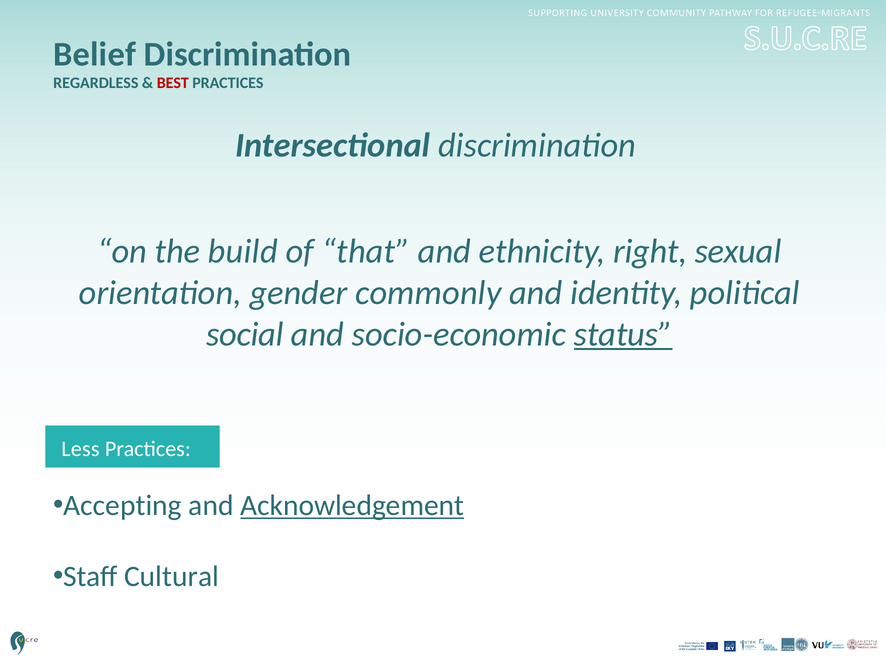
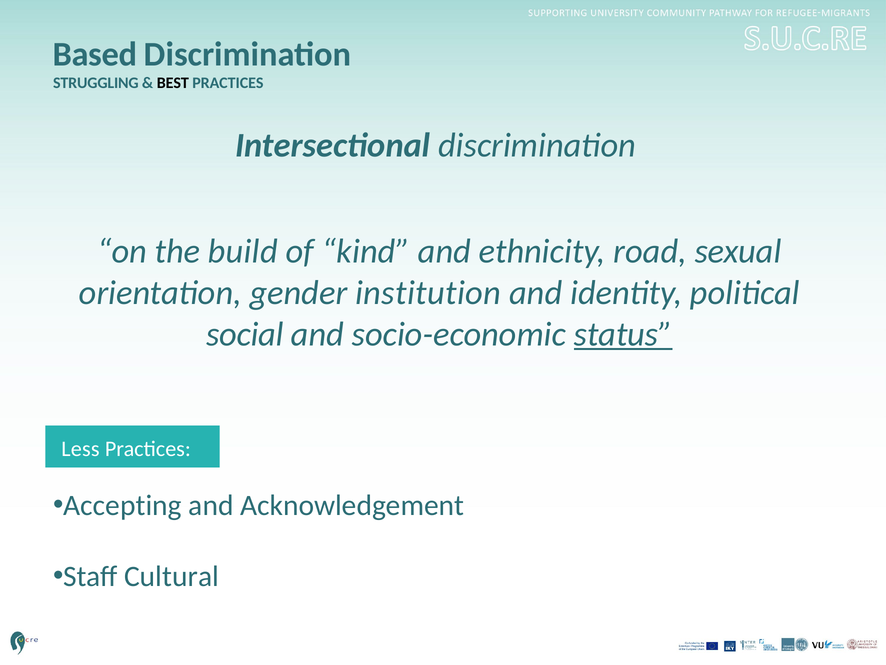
Belief: Belief -> Based
REGARDLESS: REGARDLESS -> STRUGGLING
BEST colour: red -> black
that: that -> kind
right: right -> road
commonly: commonly -> institution
Acknowledgement underline: present -> none
